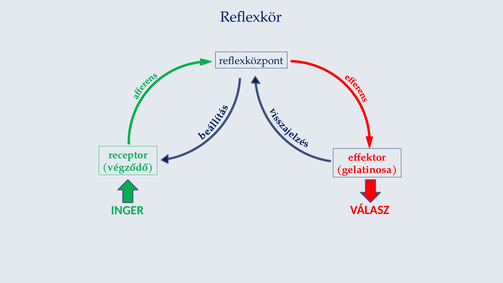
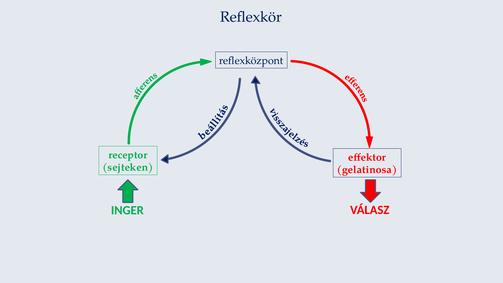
végződő: végződő -> sejteken
